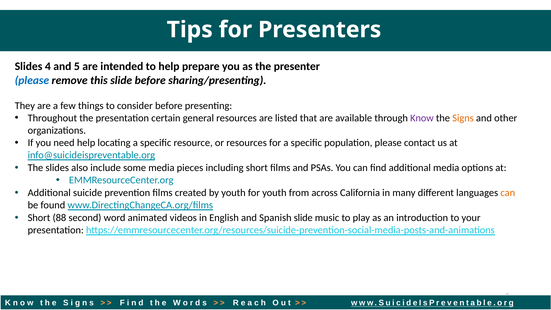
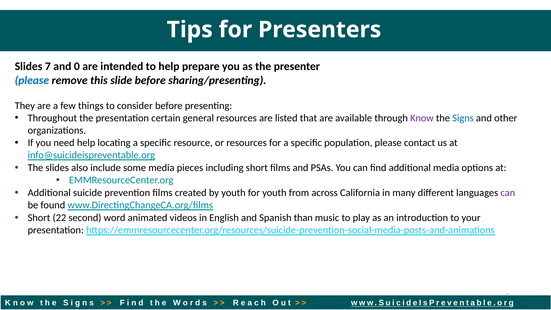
4: 4 -> 7
5: 5 -> 0
Signs colour: orange -> blue
can at (508, 193) colour: orange -> purple
88: 88 -> 22
Spanish slide: slide -> than
